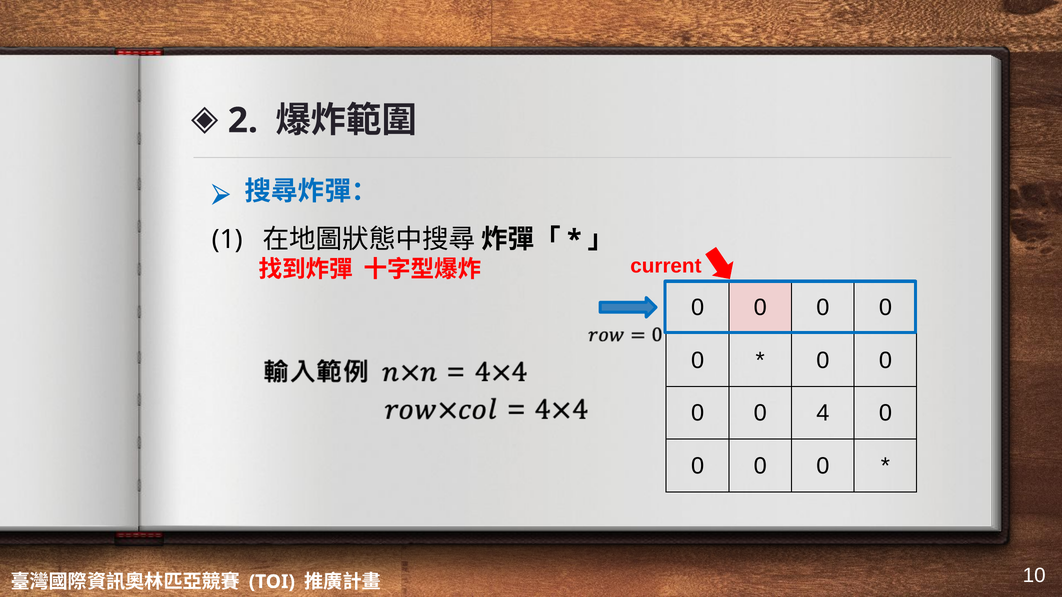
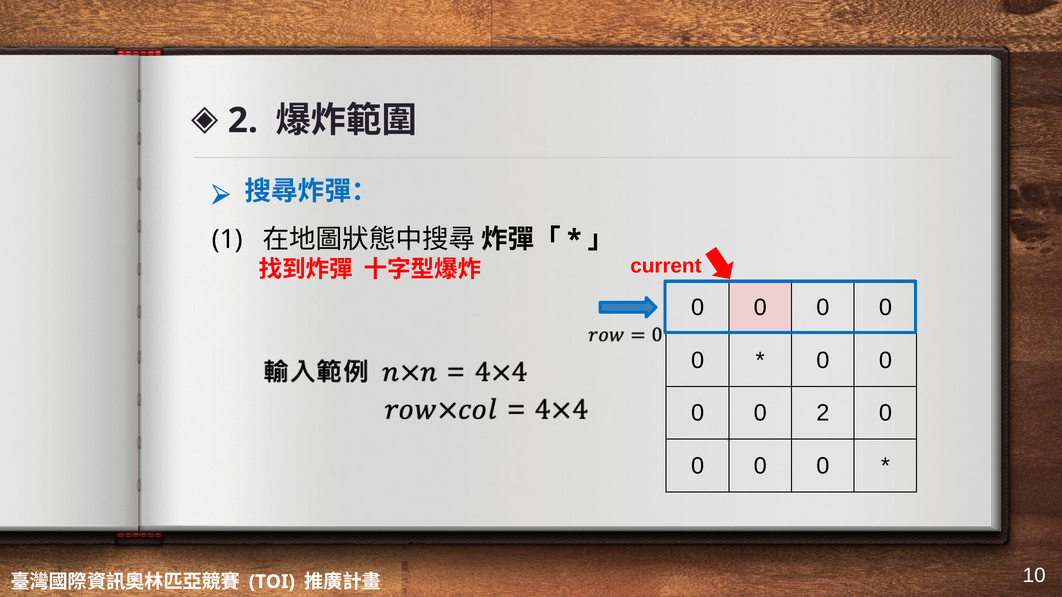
0 4: 4 -> 2
